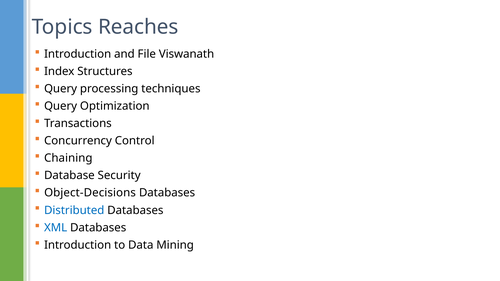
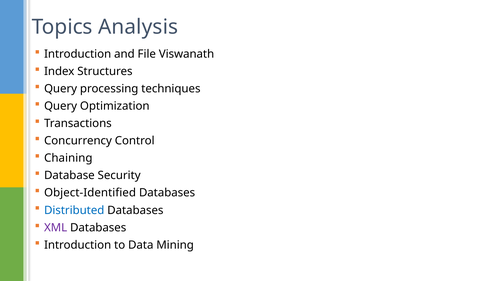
Reaches: Reaches -> Analysis
Object-Decisions: Object-Decisions -> Object-Identified
XML colour: blue -> purple
